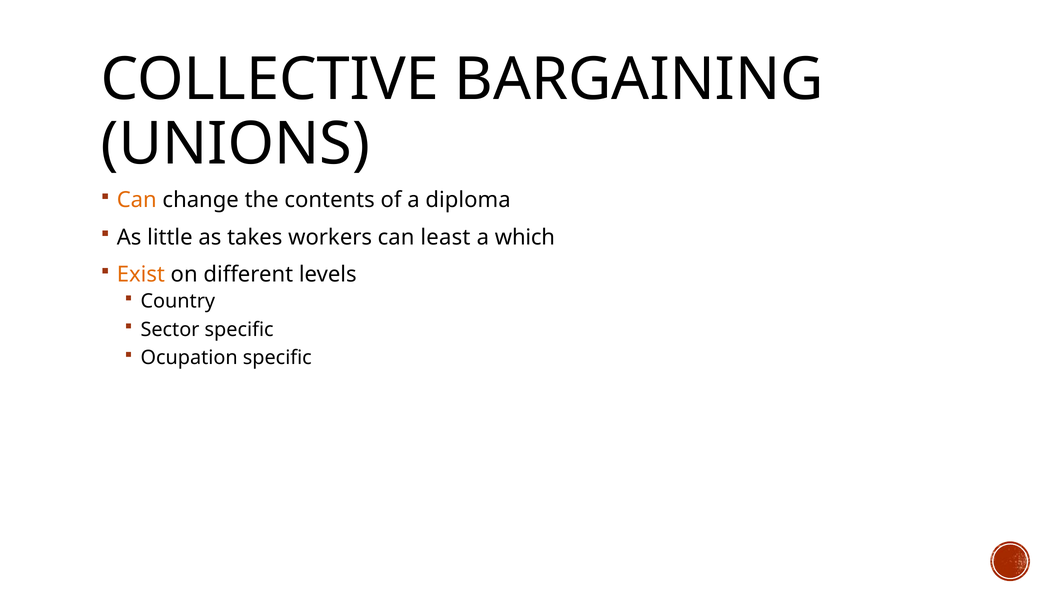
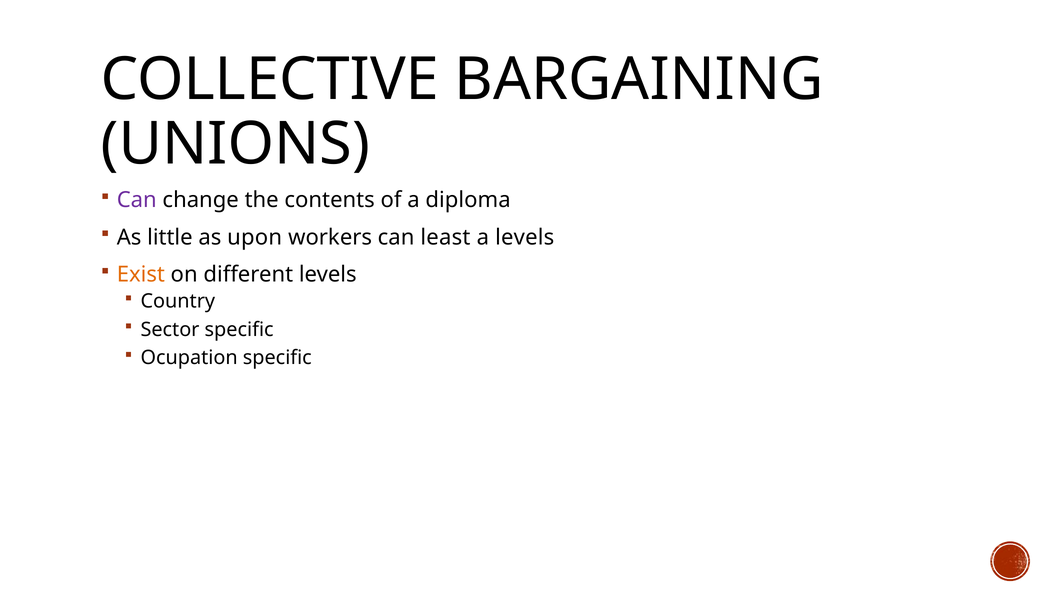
Can at (137, 200) colour: orange -> purple
takes: takes -> upon
a which: which -> levels
